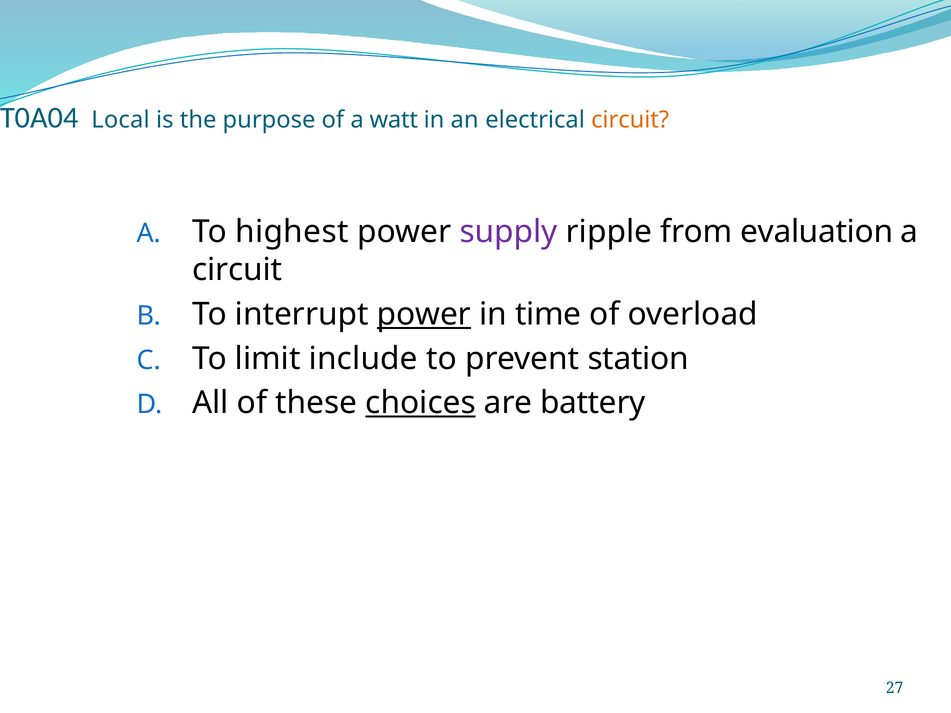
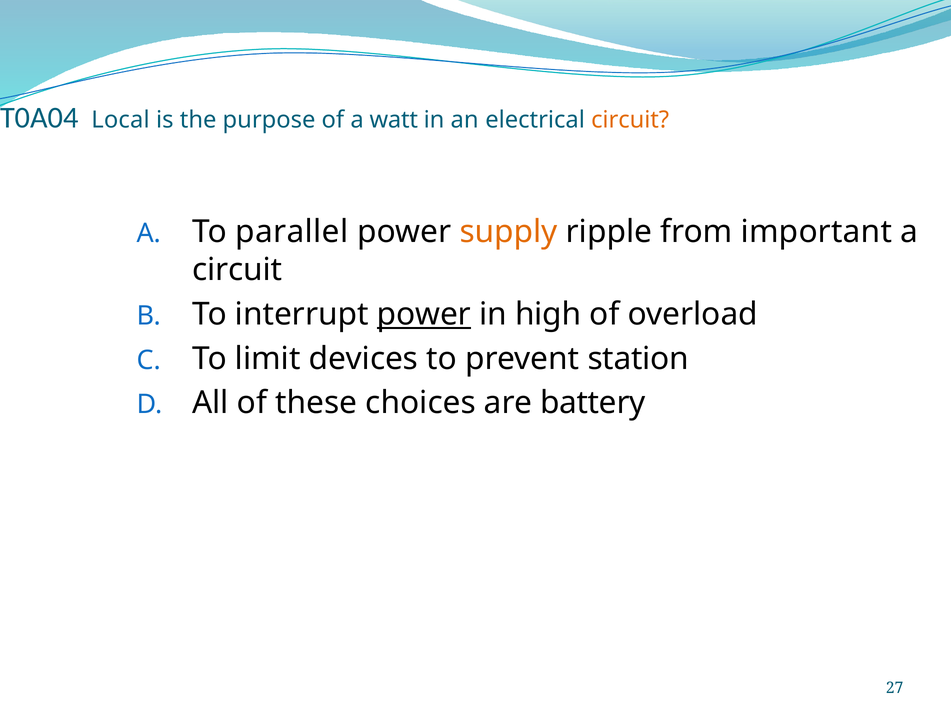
highest: highest -> parallel
supply colour: purple -> orange
evaluation: evaluation -> important
time: time -> high
include: include -> devices
choices underline: present -> none
